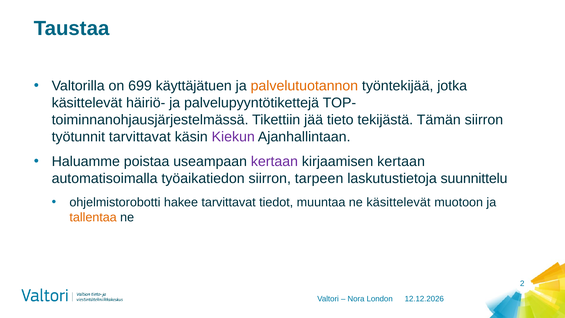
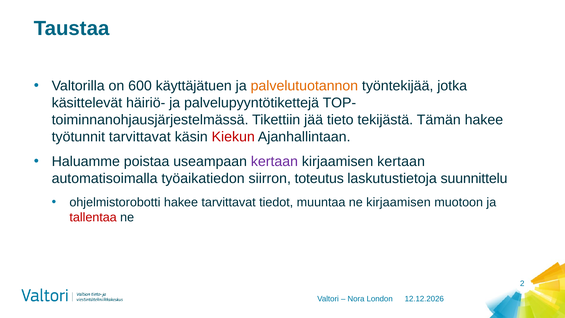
699: 699 -> 600
Tämän siirron: siirron -> hakee
Kiekun colour: purple -> red
tarpeen: tarpeen -> toteutus
ne käsittelevät: käsittelevät -> kirjaamisen
tallentaa colour: orange -> red
